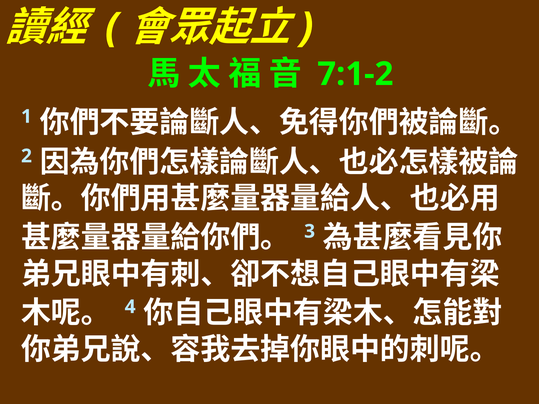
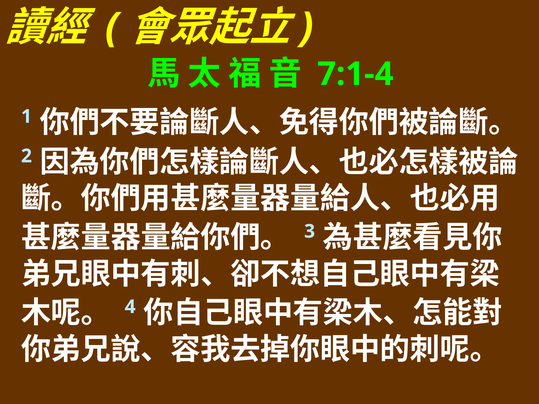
7:1-2: 7:1-2 -> 7:1-4
